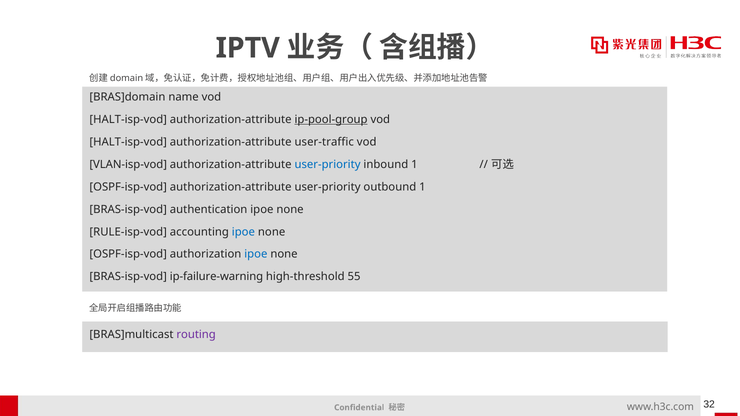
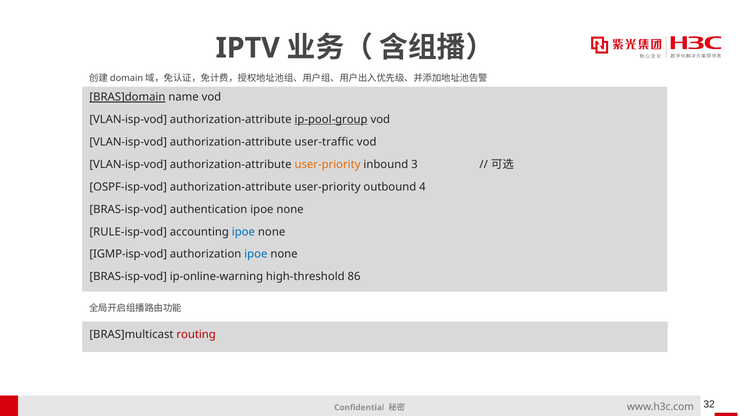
BRAS]domain underline: none -> present
HALT-isp-vod at (128, 120): HALT-isp-vod -> VLAN-isp-vod
HALT-isp-vod at (128, 142): HALT-isp-vod -> VLAN-isp-vod
user-priority at (328, 165) colour: blue -> orange
inbound 1: 1 -> 3
outbound 1: 1 -> 4
OSPF-isp-vod at (128, 254): OSPF-isp-vod -> IGMP-isp-vod
ip-failure-warning: ip-failure-warning -> ip-online-warning
55: 55 -> 86
routing colour: purple -> red
